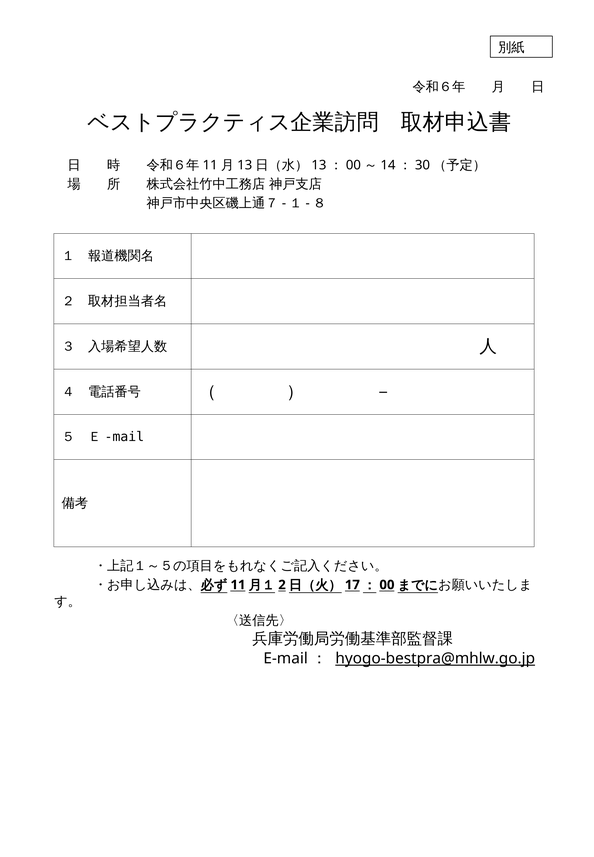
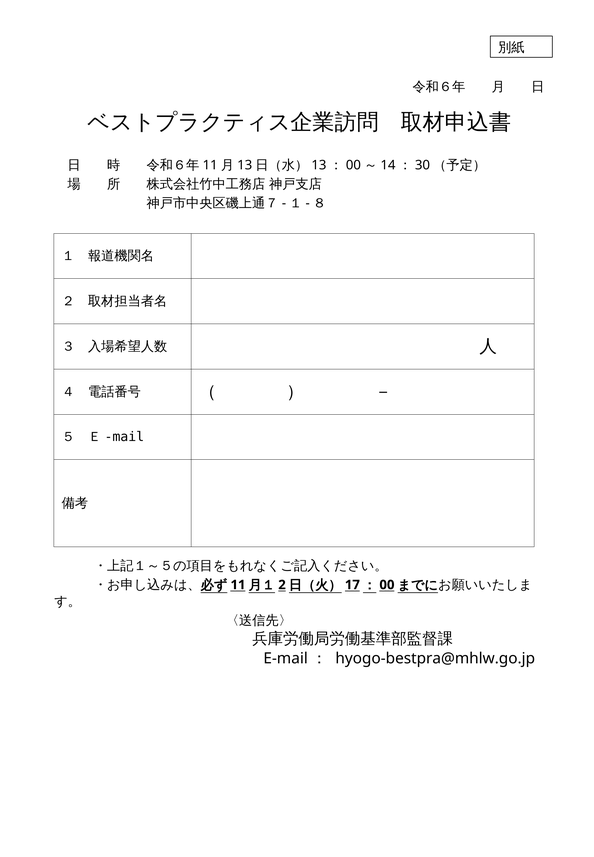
hyogo-bestpra@mhlw.go.jp underline: present -> none
